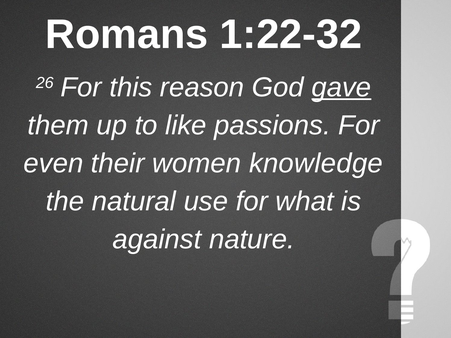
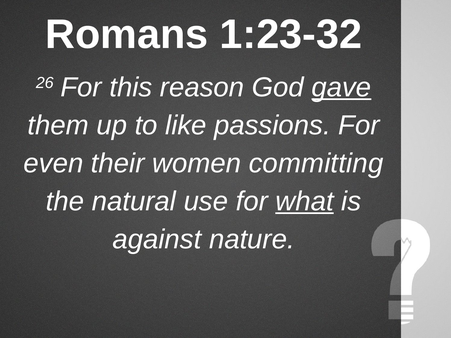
1:22-32: 1:22-32 -> 1:23-32
knowledge: knowledge -> committing
what underline: none -> present
